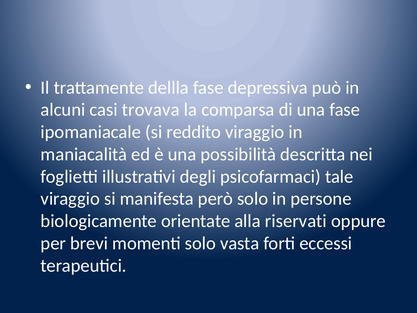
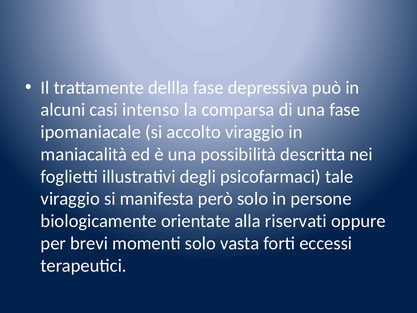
trovava: trovava -> intenso
reddito: reddito -> accolto
